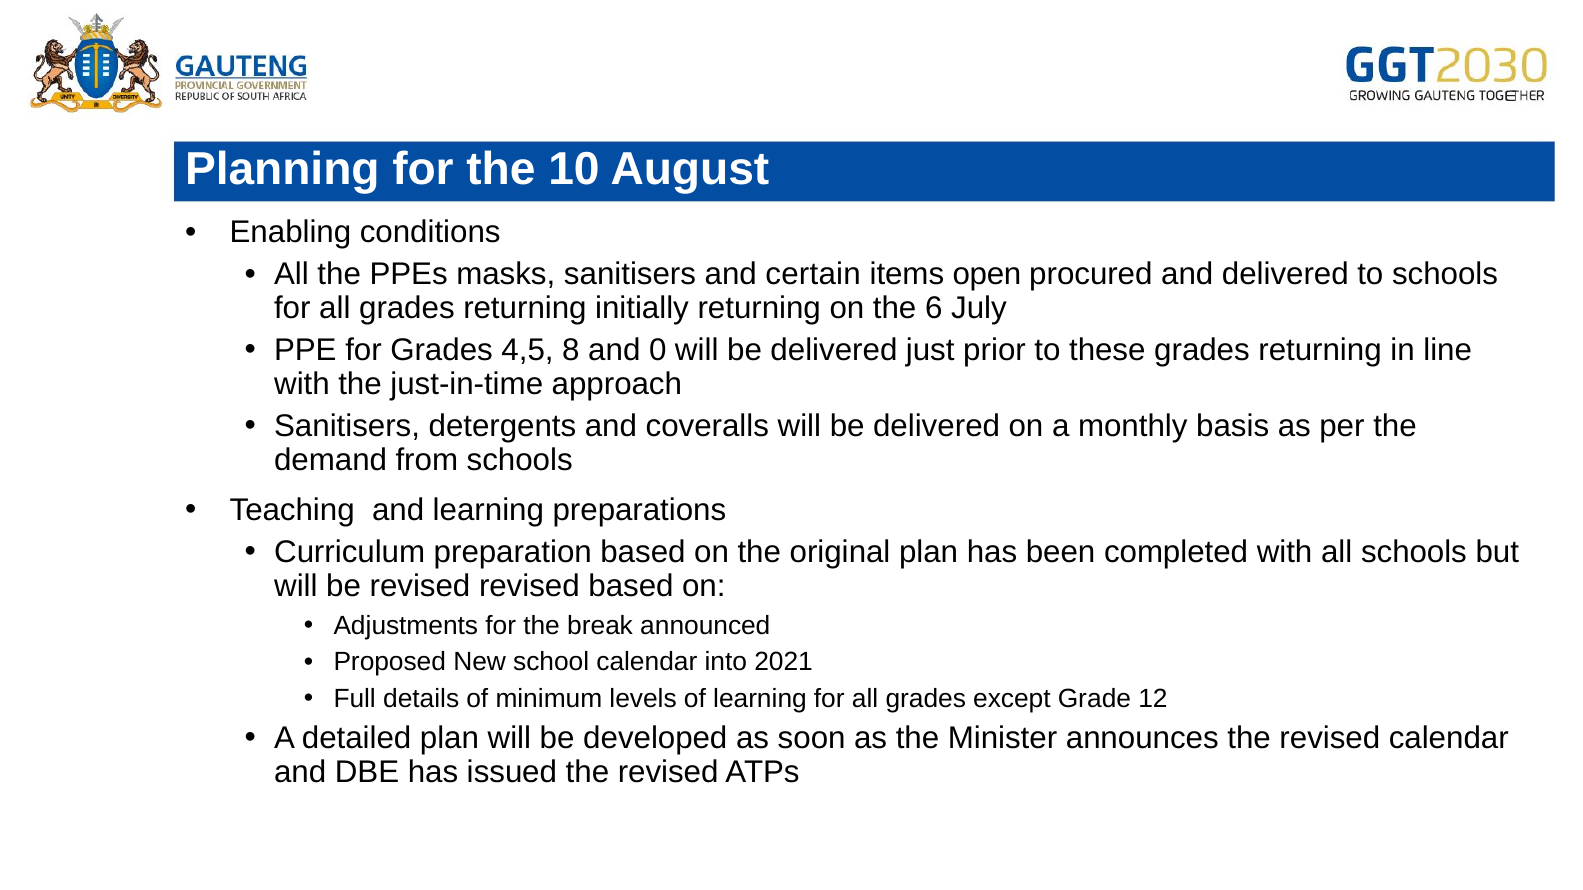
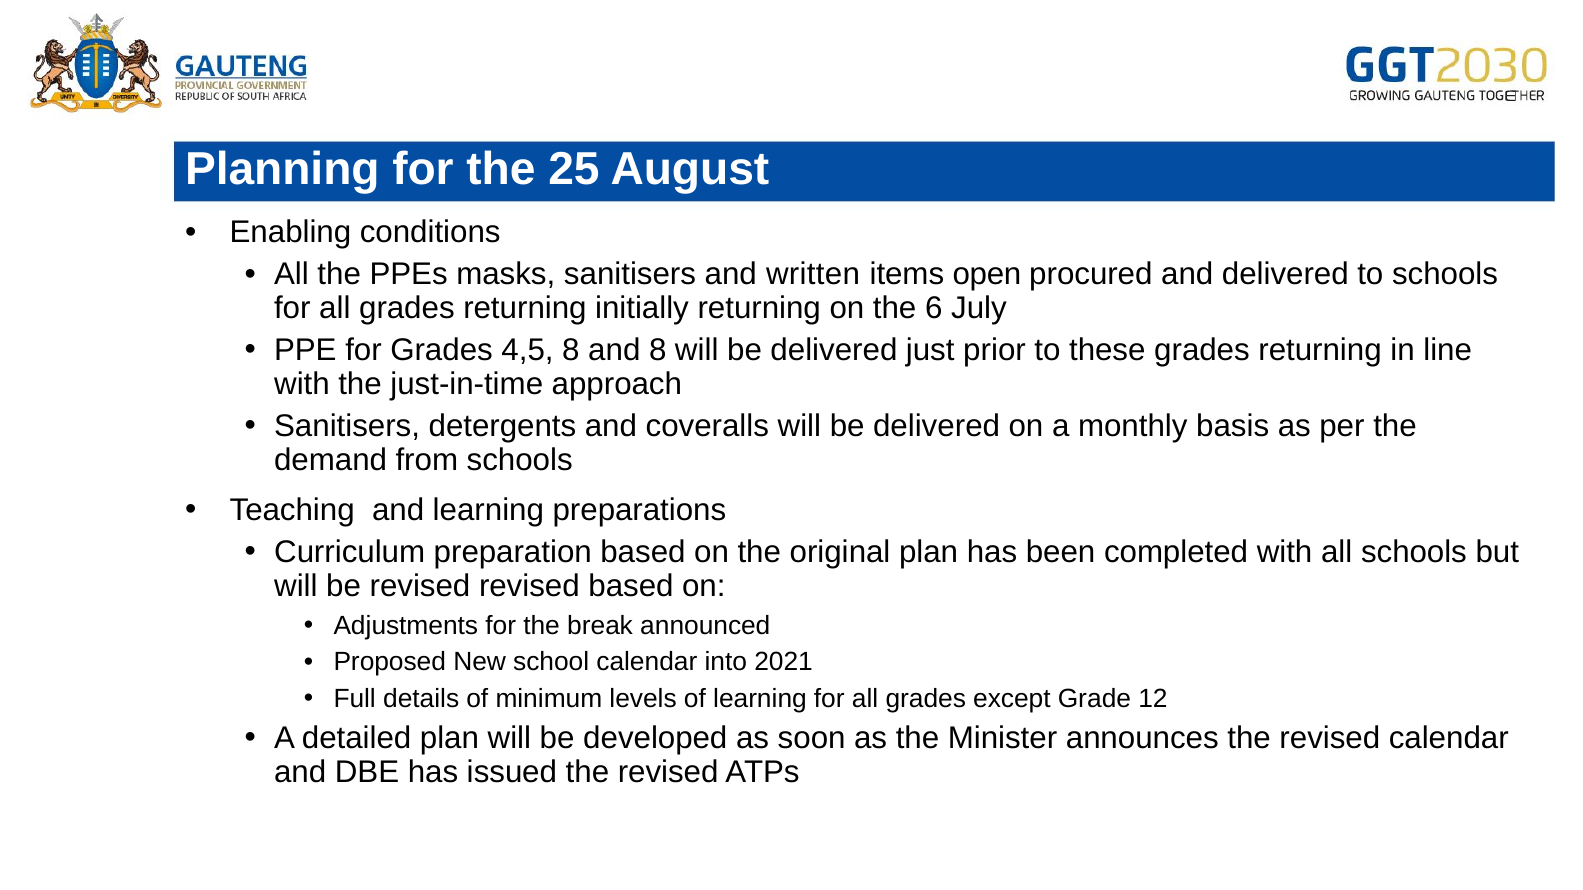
10: 10 -> 25
certain: certain -> written
and 0: 0 -> 8
